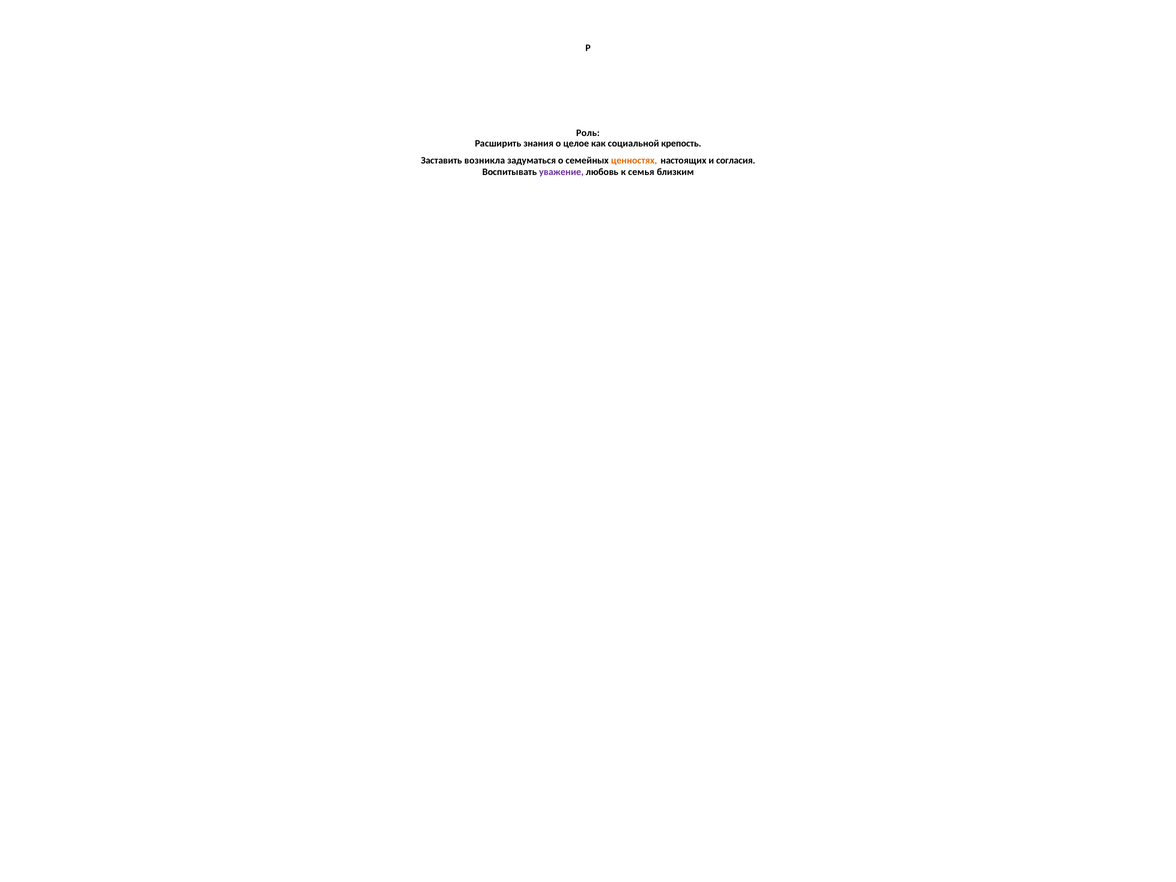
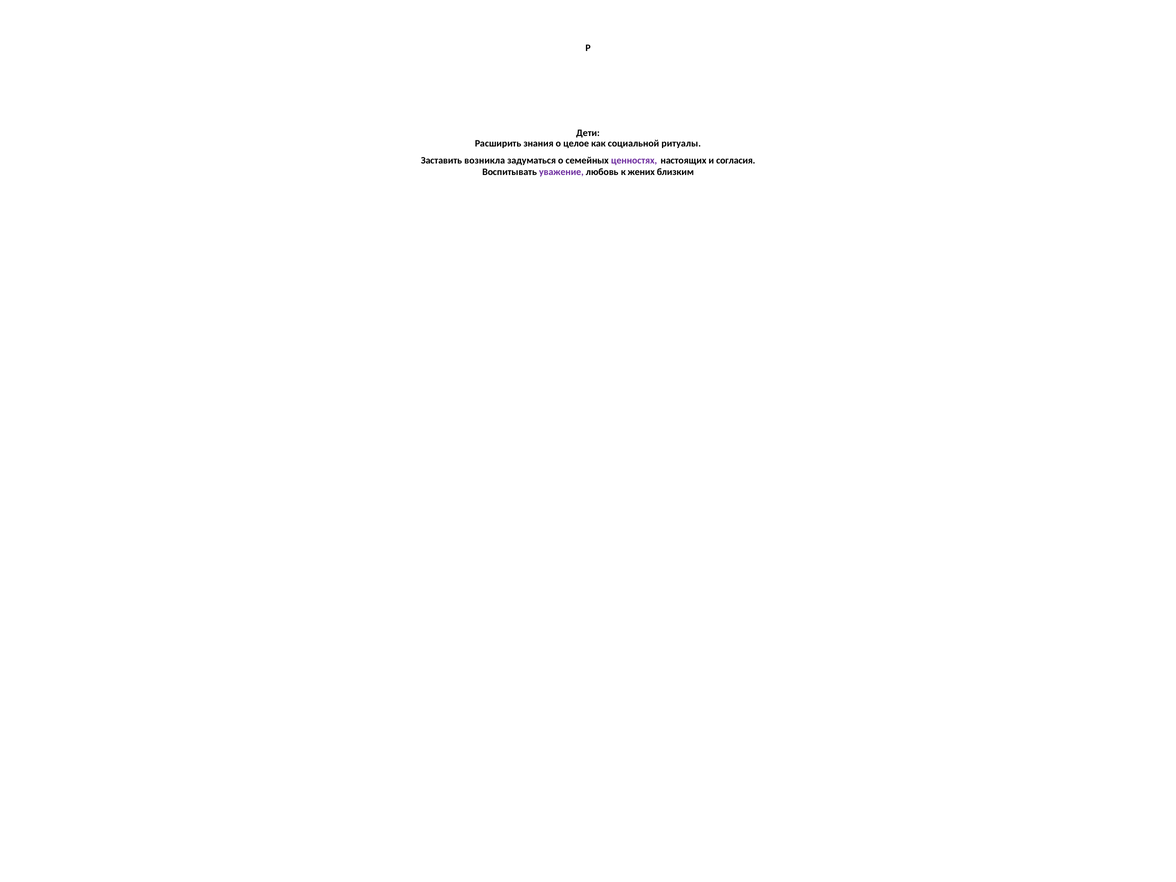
Роль: Роль -> Дети
крепость: крепость -> ритуалы
ценностях colour: orange -> purple
семья: семья -> жених
